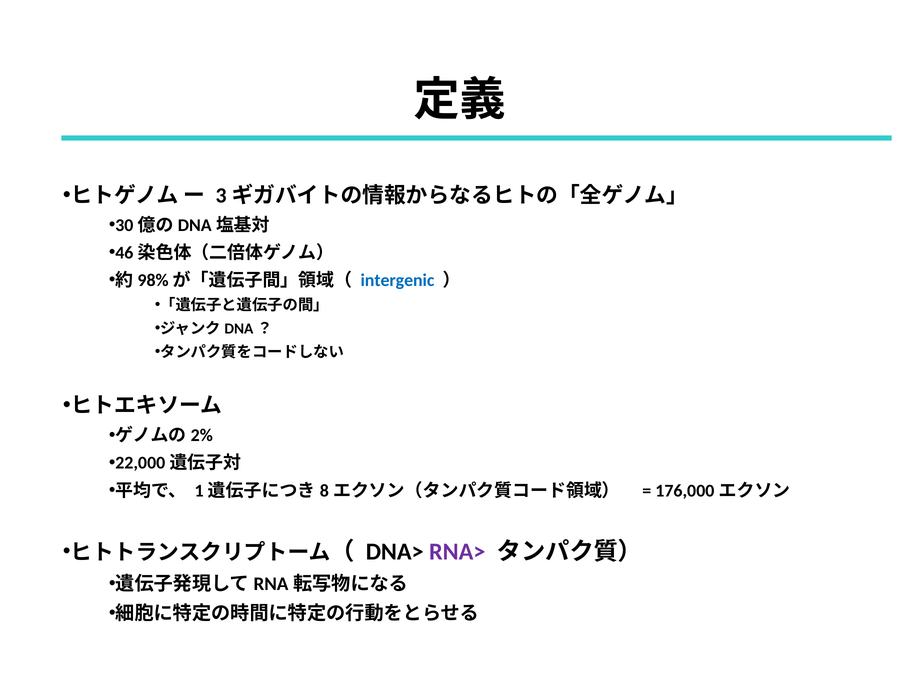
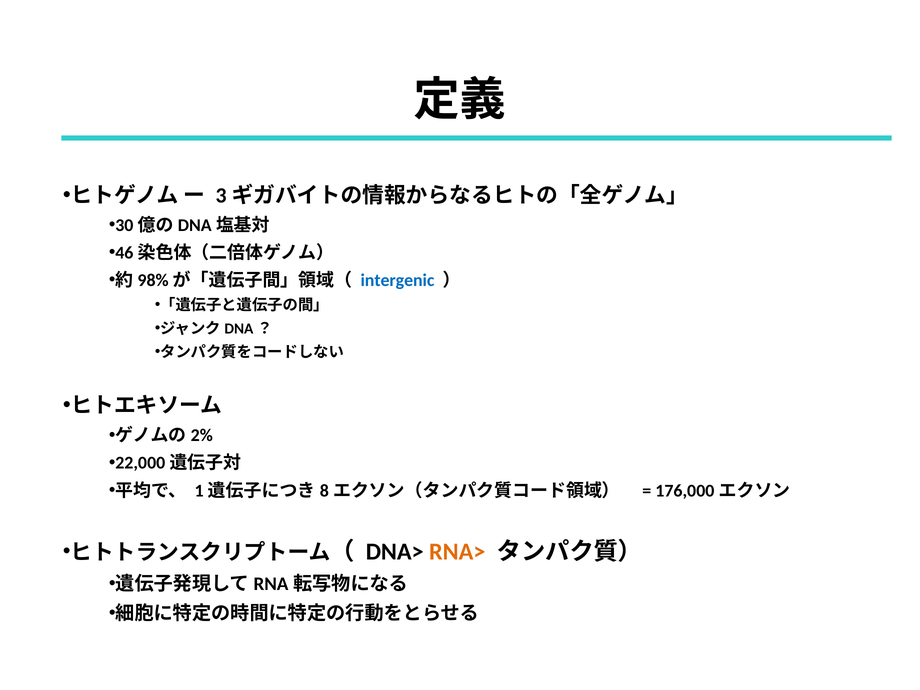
RNA> colour: purple -> orange
